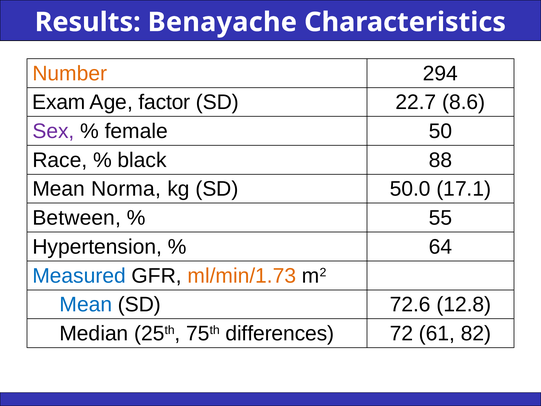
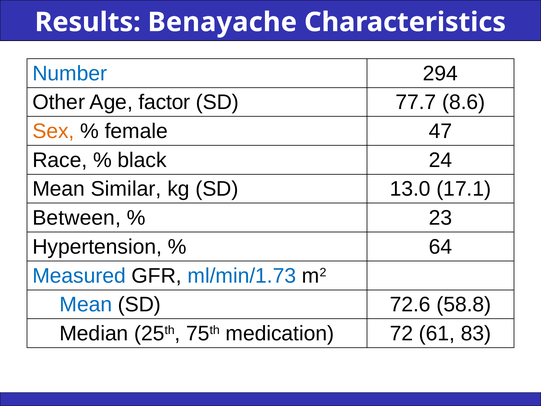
Number colour: orange -> blue
Exam: Exam -> Other
22.7: 22.7 -> 77.7
Sex colour: purple -> orange
50: 50 -> 47
88: 88 -> 24
Norma: Norma -> Similar
50.0: 50.0 -> 13.0
55: 55 -> 23
ml/min/1.73 colour: orange -> blue
12.8: 12.8 -> 58.8
differences: differences -> medication
82: 82 -> 83
